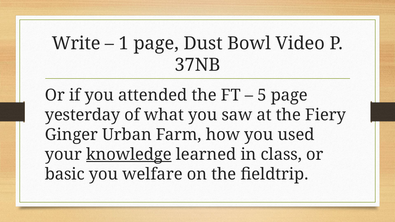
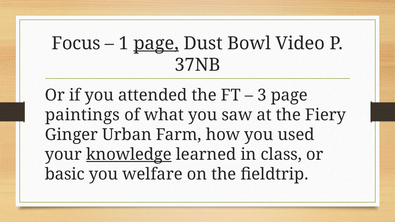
Write: Write -> Focus
page at (156, 43) underline: none -> present
5: 5 -> 3
yesterday: yesterday -> paintings
